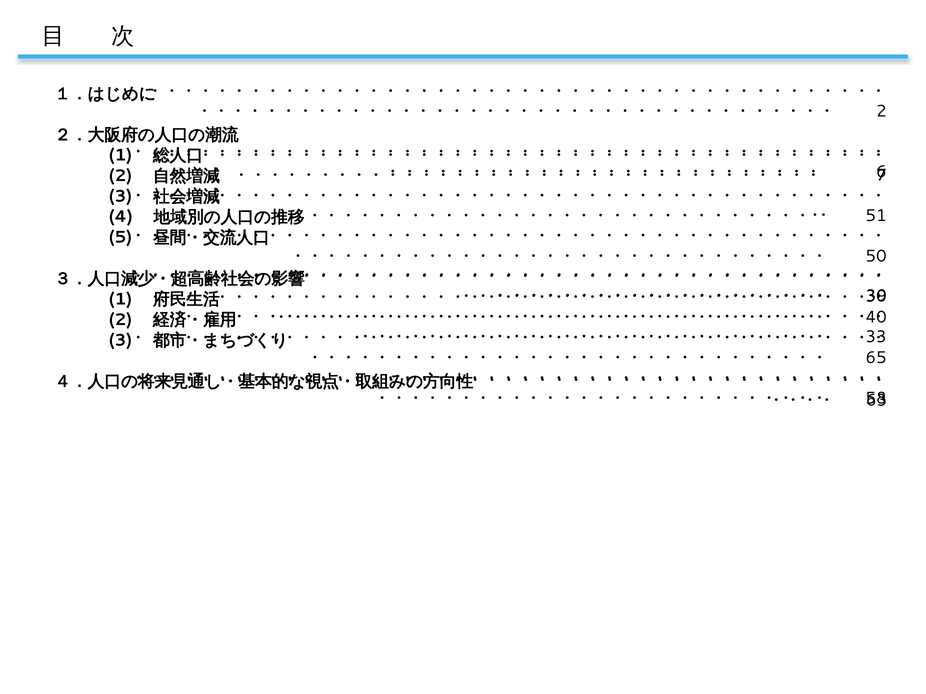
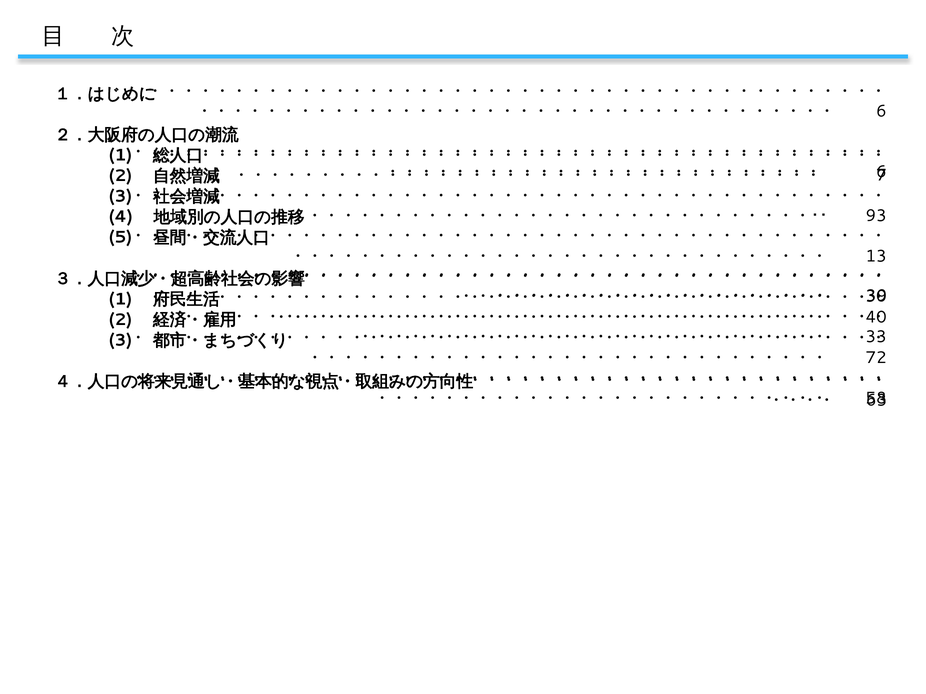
2 at (881, 111): 2 -> 6
51: 51 -> 93
50: 50 -> 13
65: 65 -> 72
